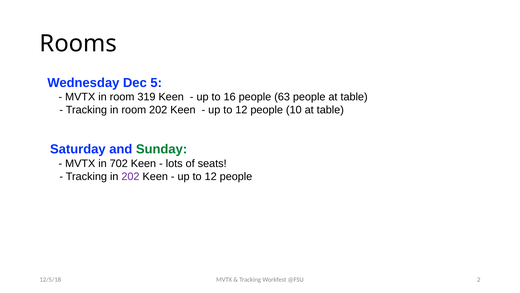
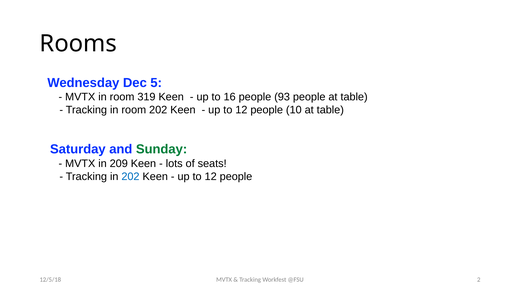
63: 63 -> 93
702: 702 -> 209
202 at (130, 176) colour: purple -> blue
